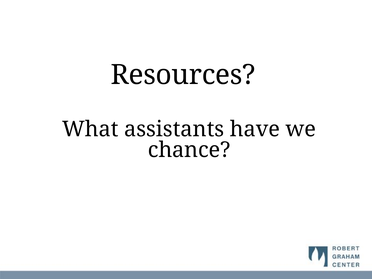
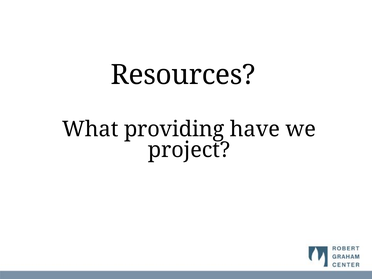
assistants: assistants -> providing
chance: chance -> project
